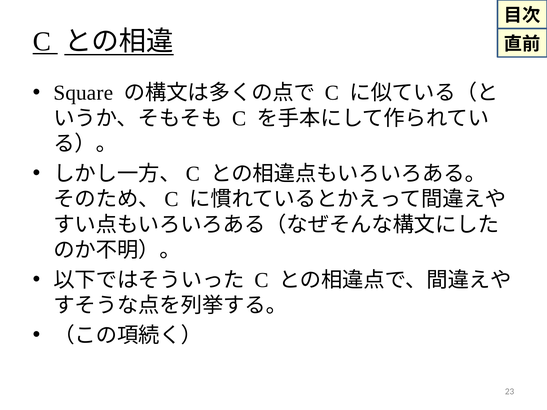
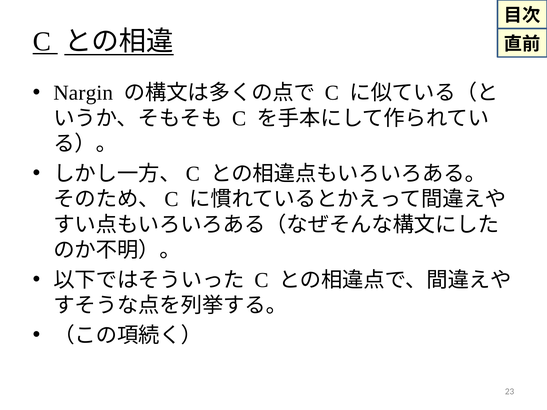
Square: Square -> Nargin
